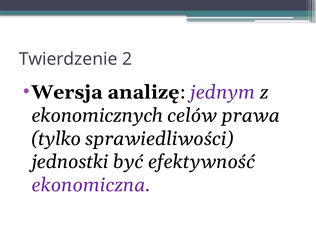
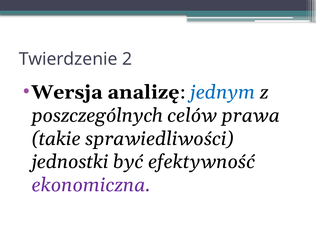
jednym colour: purple -> blue
ekonomicznych: ekonomicznych -> poszczególnych
tylko: tylko -> takie
